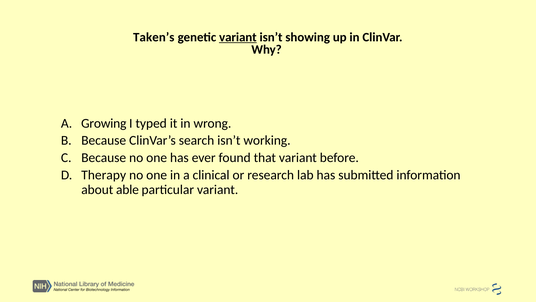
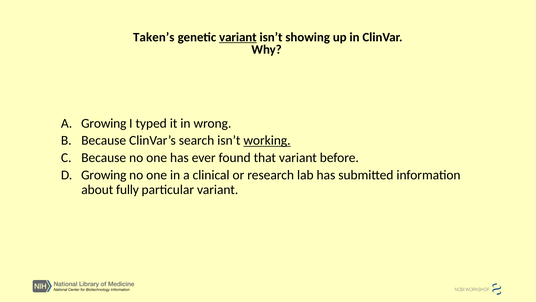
working underline: none -> present
Therapy at (104, 175): Therapy -> Growing
able: able -> fully
